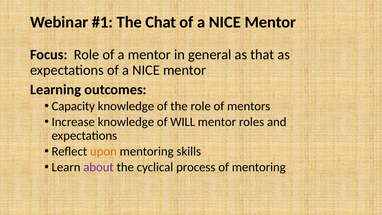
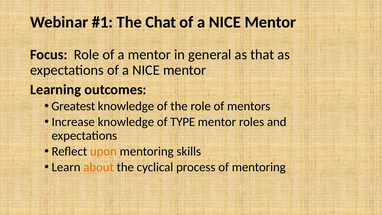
Capacity: Capacity -> Greatest
WILL: WILL -> TYPE
about colour: purple -> orange
